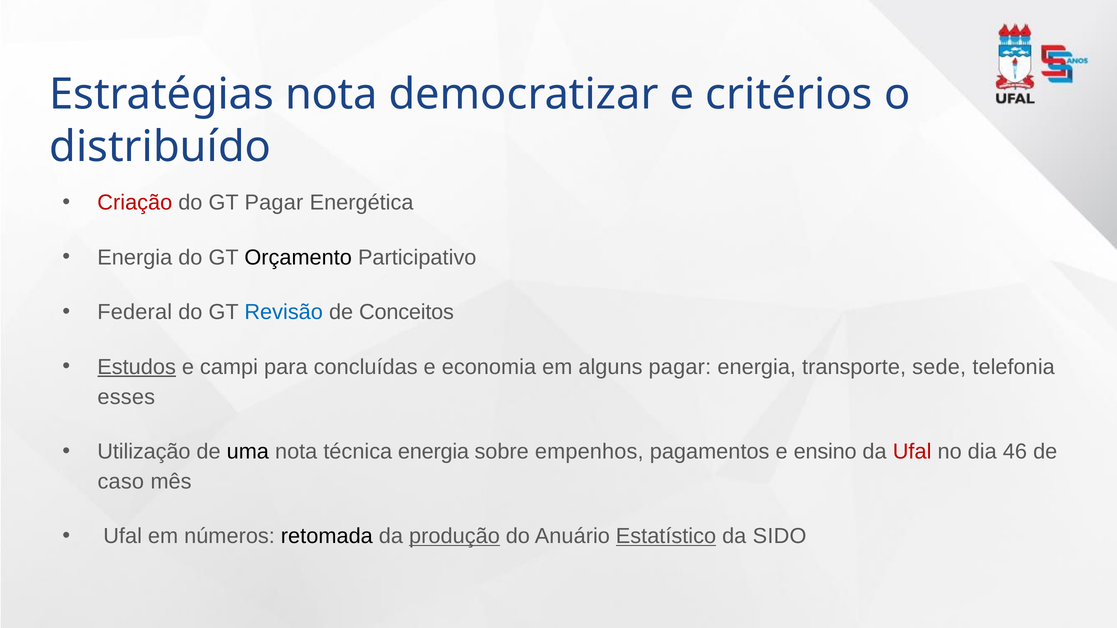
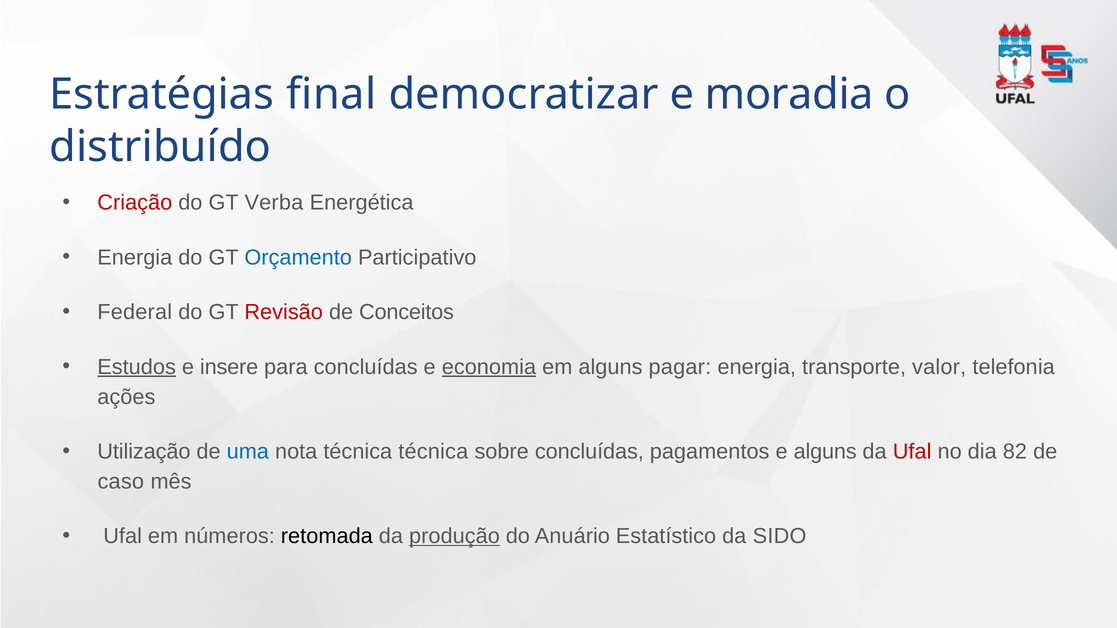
Estratégias nota: nota -> final
critérios: critérios -> moradia
GT Pagar: Pagar -> Verba
Orçamento colour: black -> blue
Revisão colour: blue -> red
campi: campi -> insere
economia underline: none -> present
sede: sede -> valor
esses: esses -> ações
uma colour: black -> blue
técnica energia: energia -> técnica
sobre empenhos: empenhos -> concluídas
e ensino: ensino -> alguns
46: 46 -> 82
Estatístico underline: present -> none
